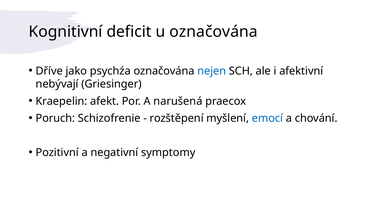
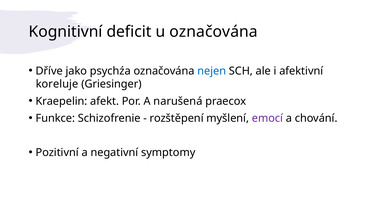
nebývají: nebývají -> koreluje
Poruch: Poruch -> Funkce
emocí colour: blue -> purple
